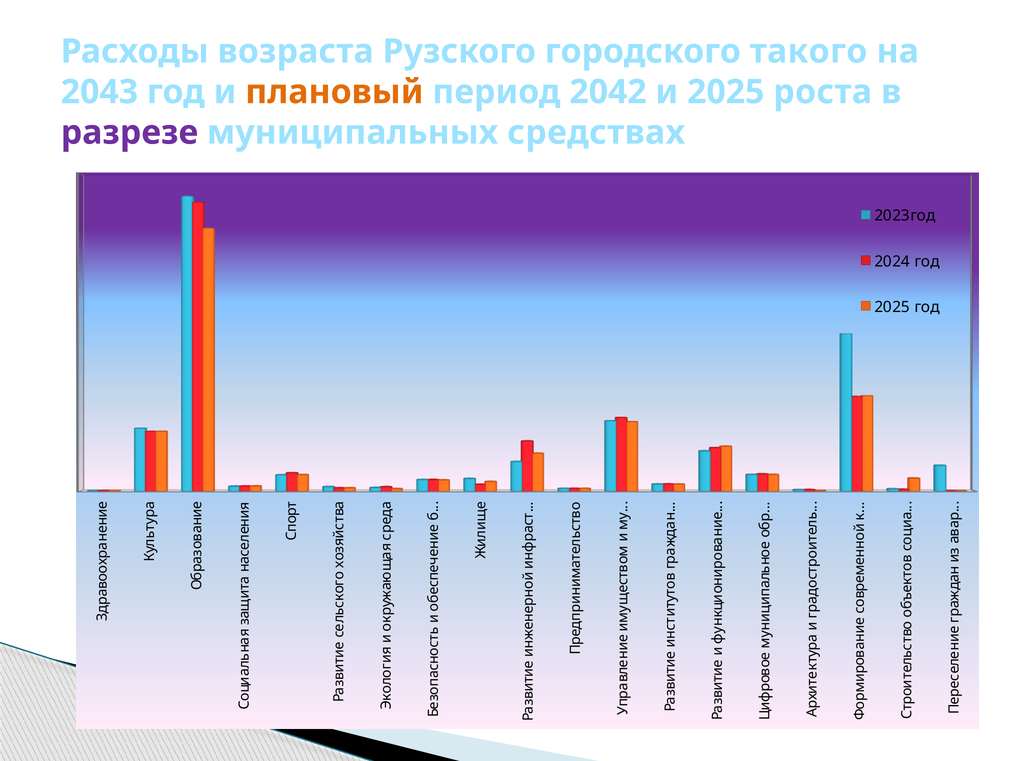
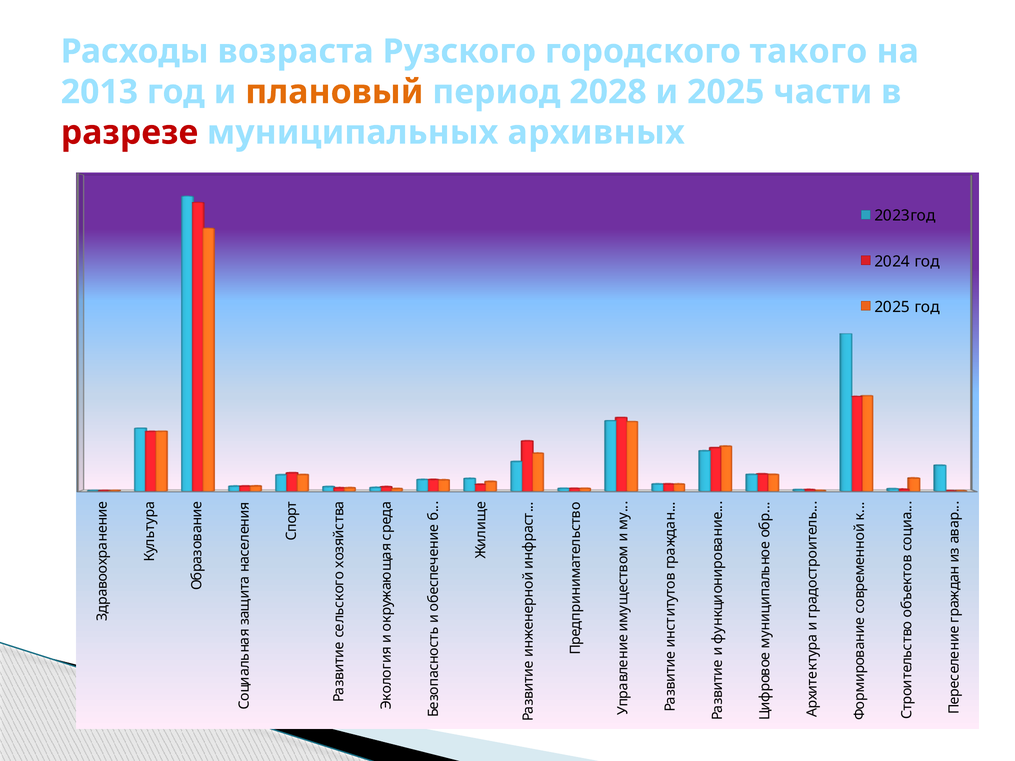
2043: 2043 -> 2013
2042: 2042 -> 2028
роста: роста -> части
разрезе colour: purple -> red
средствах: средствах -> архивных
